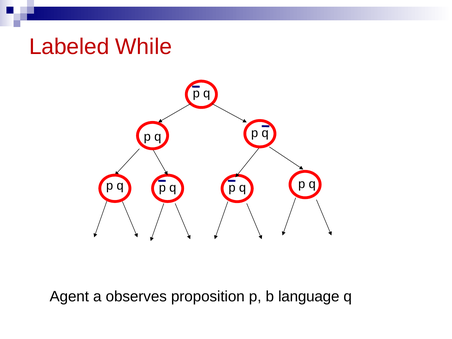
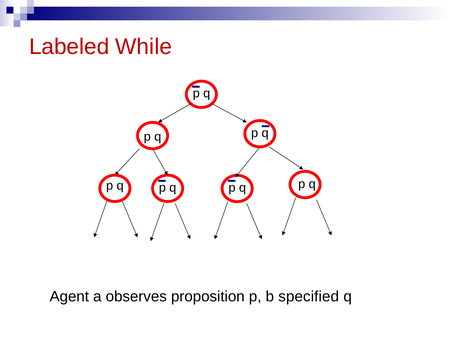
language: language -> specified
